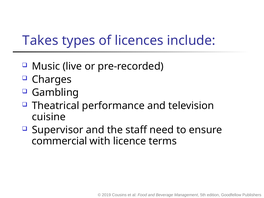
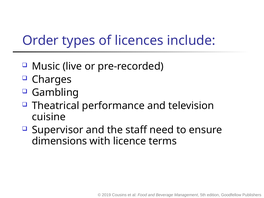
Takes: Takes -> Order
commercial: commercial -> dimensions
